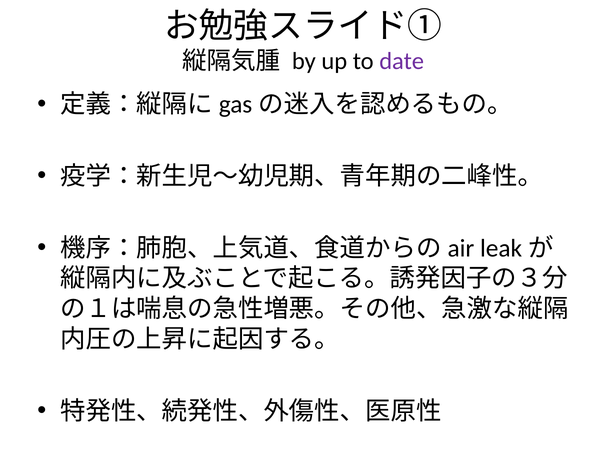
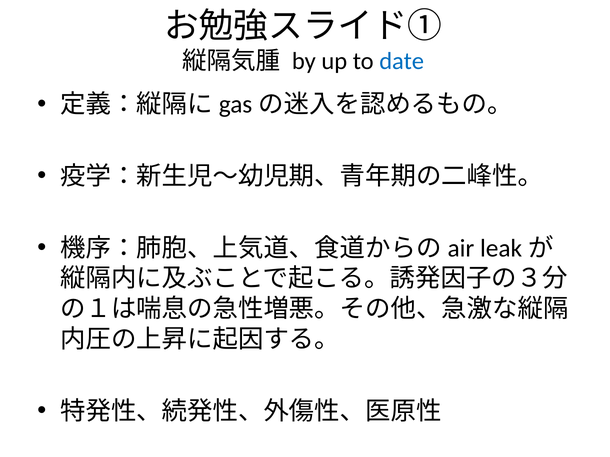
date colour: purple -> blue
